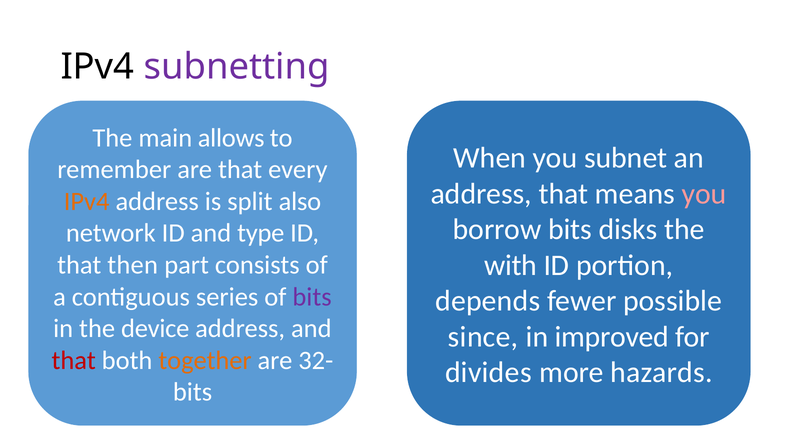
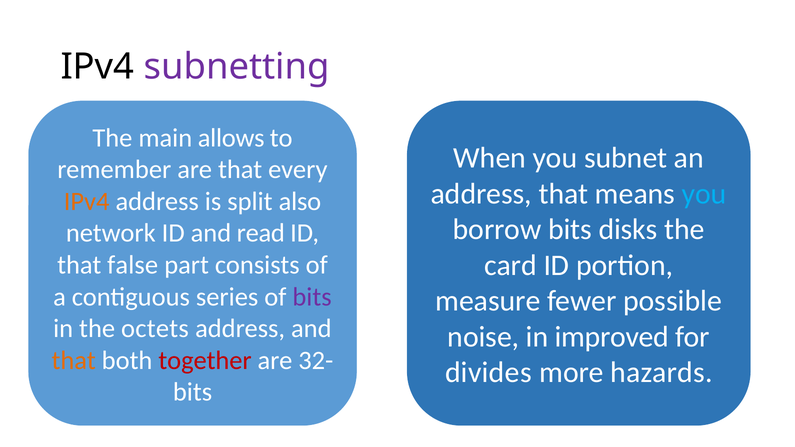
you at (704, 194) colour: pink -> light blue
type: type -> read
with: with -> card
then: then -> false
depends: depends -> measure
device: device -> octets
since: since -> noise
that at (74, 361) colour: red -> orange
together colour: orange -> red
